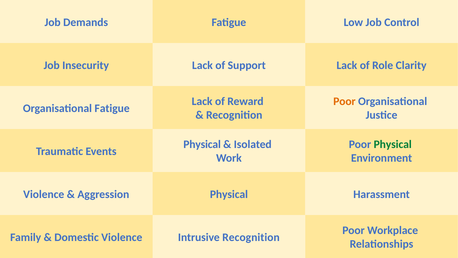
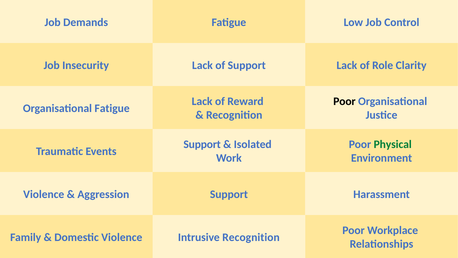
Poor at (344, 101) colour: orange -> black
Physical at (202, 144): Physical -> Support
Aggression Physical: Physical -> Support
